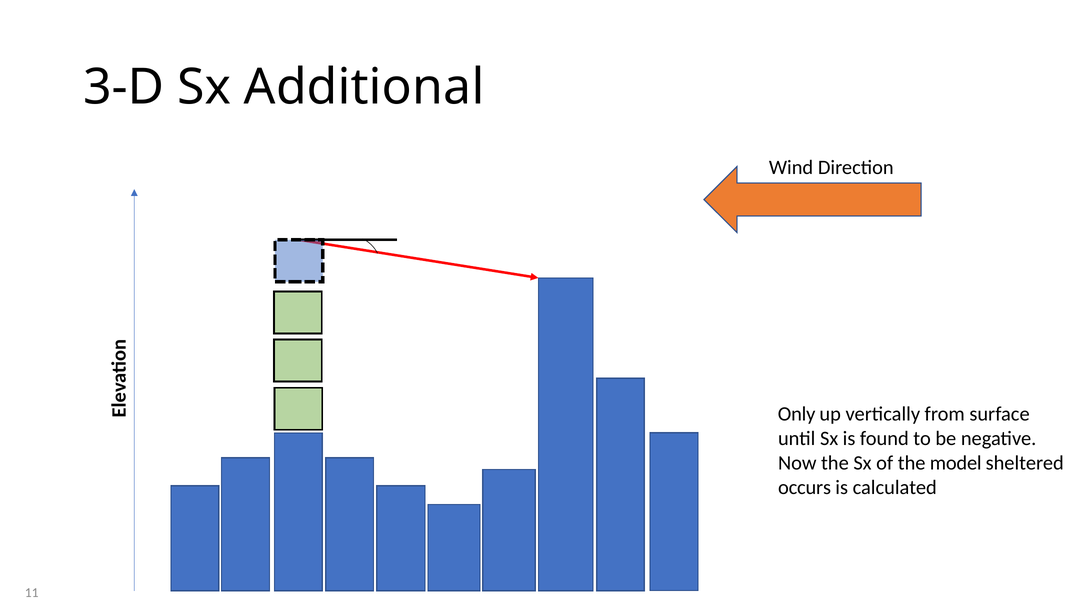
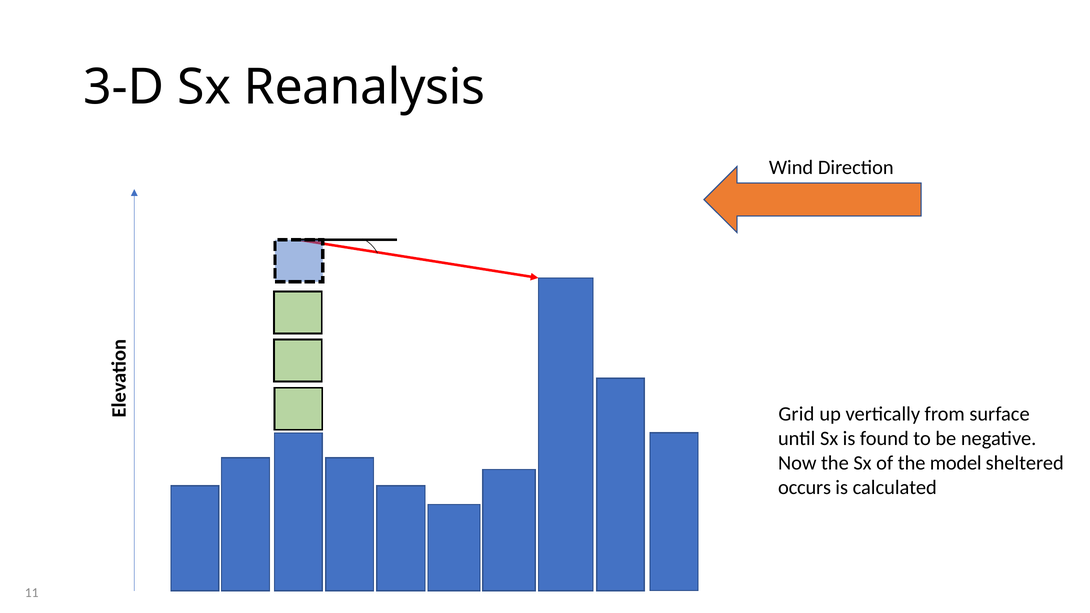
Additional: Additional -> Reanalysis
Only: Only -> Grid
